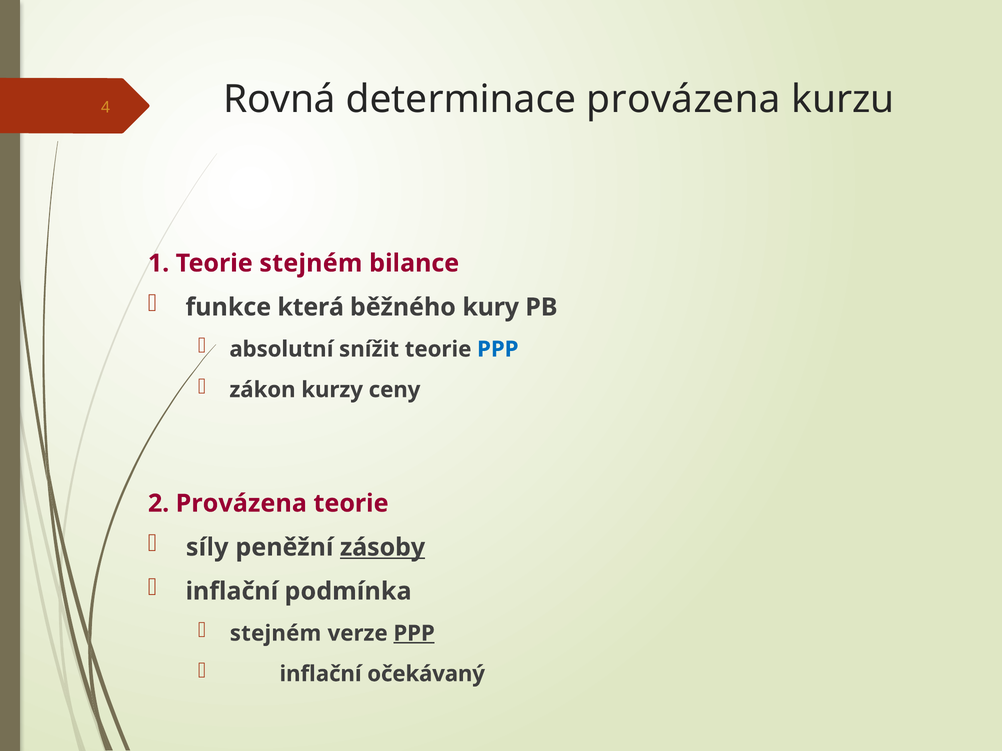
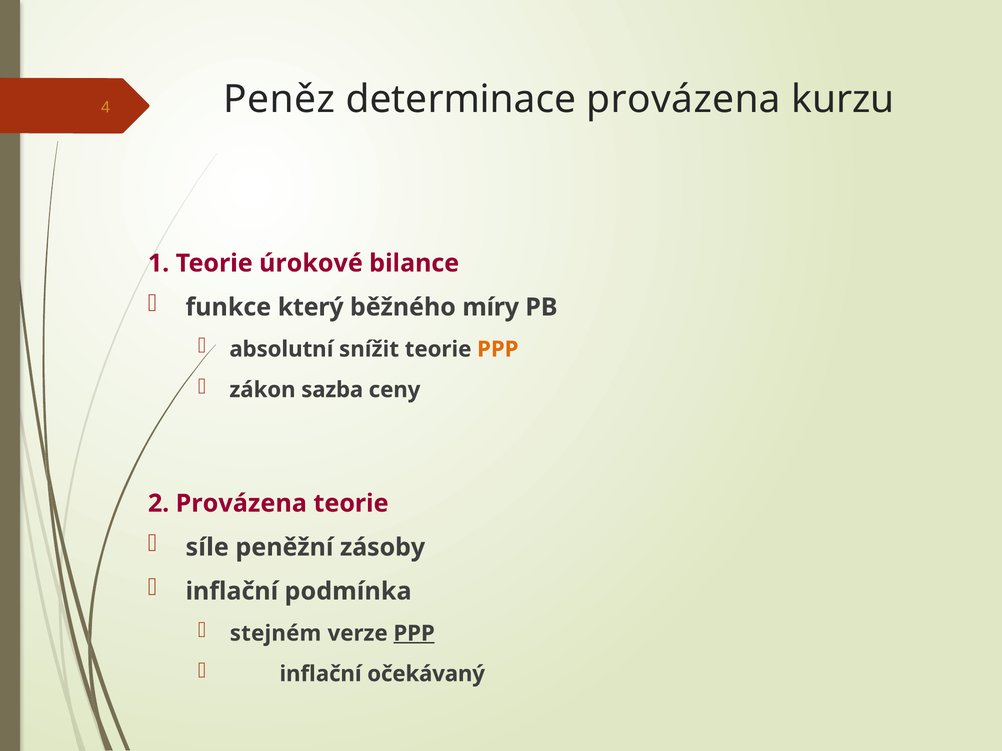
Rovná: Rovná -> Peněz
Teorie stejném: stejném -> úrokové
která: která -> který
kury: kury -> míry
PPP at (498, 349) colour: blue -> orange
kurzy: kurzy -> sazba
síly: síly -> síle
zásoby underline: present -> none
